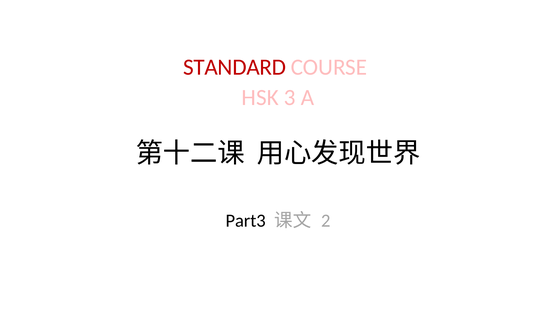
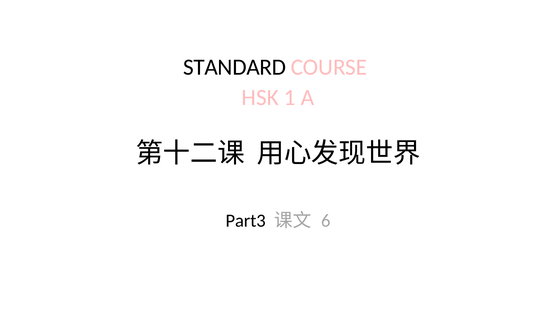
STANDARD colour: red -> black
3: 3 -> 1
2: 2 -> 6
